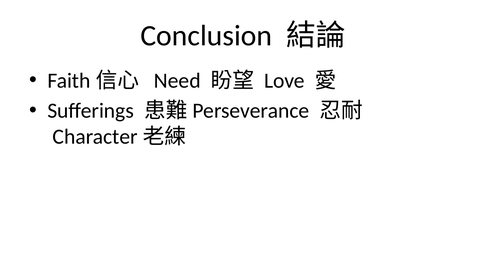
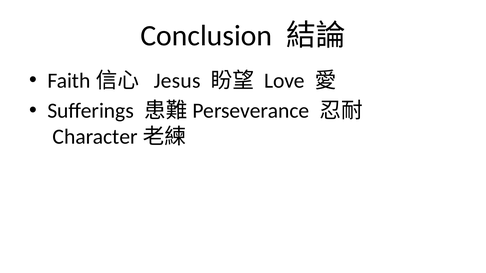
Need: Need -> Jesus
